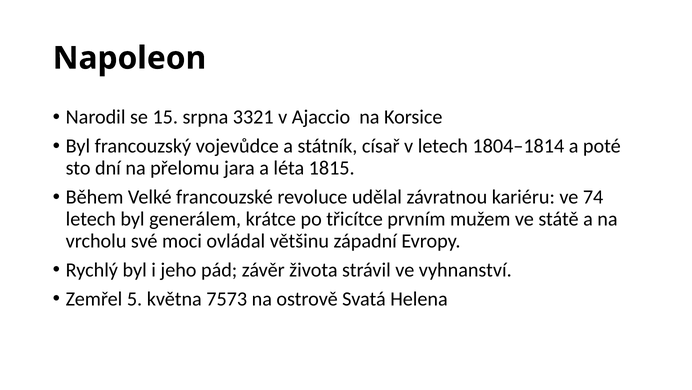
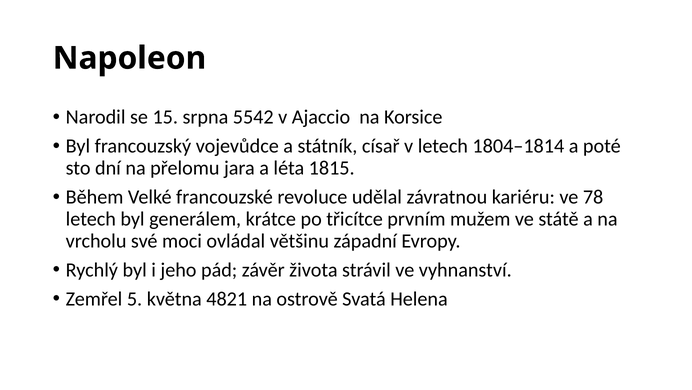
3321: 3321 -> 5542
74: 74 -> 78
7573: 7573 -> 4821
